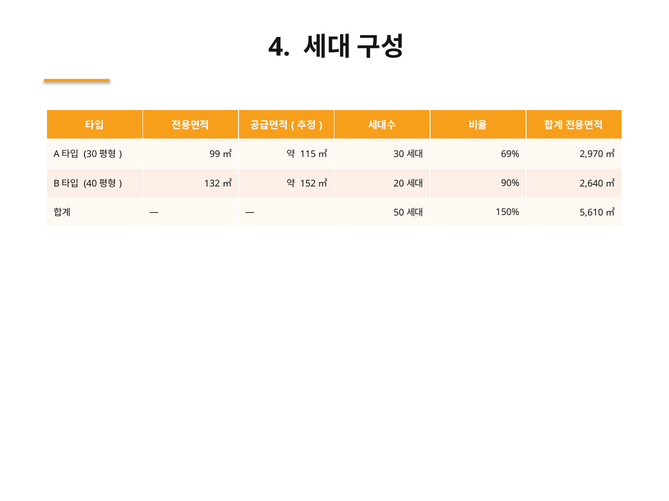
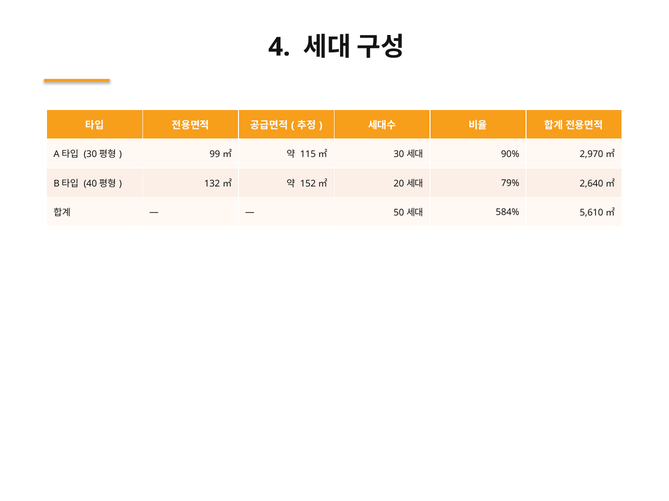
69%: 69% -> 90%
90%: 90% -> 79%
150%: 150% -> 584%
